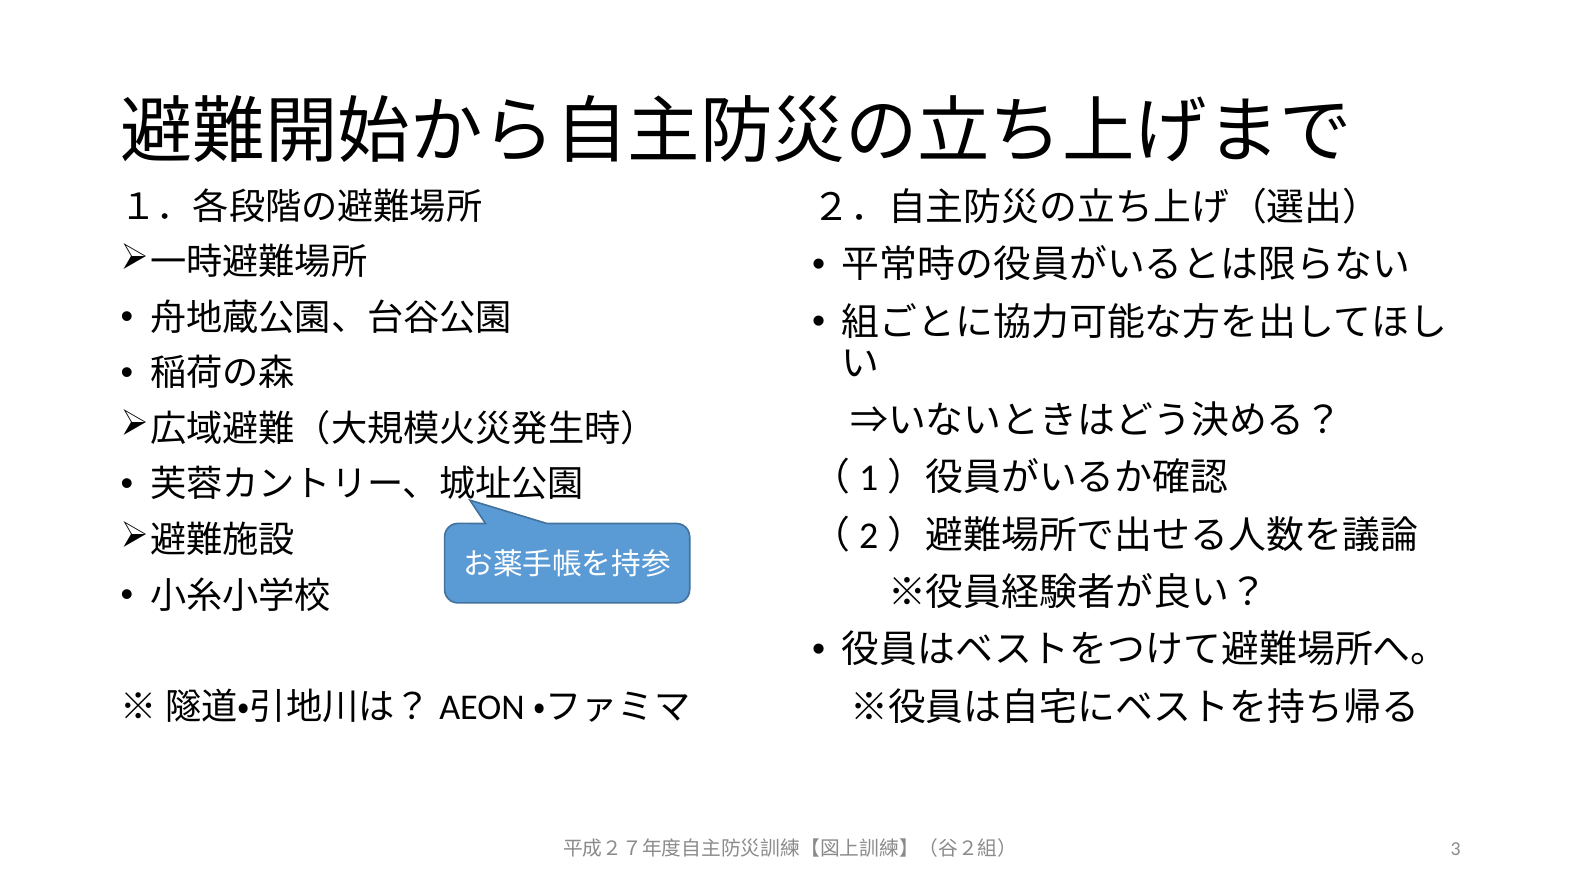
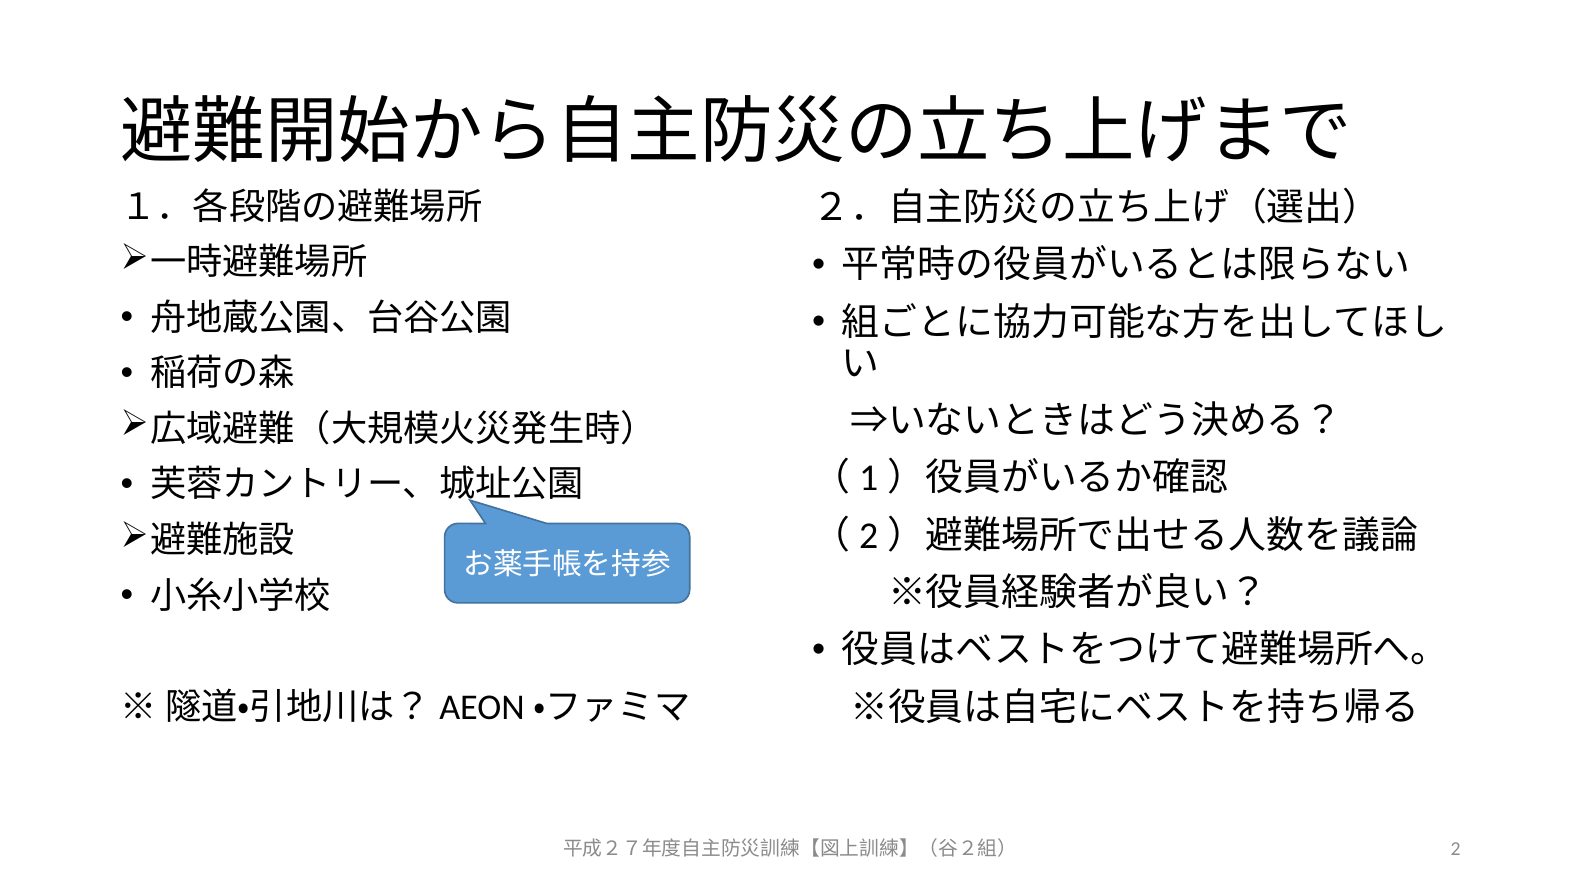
3: 3 -> 2
